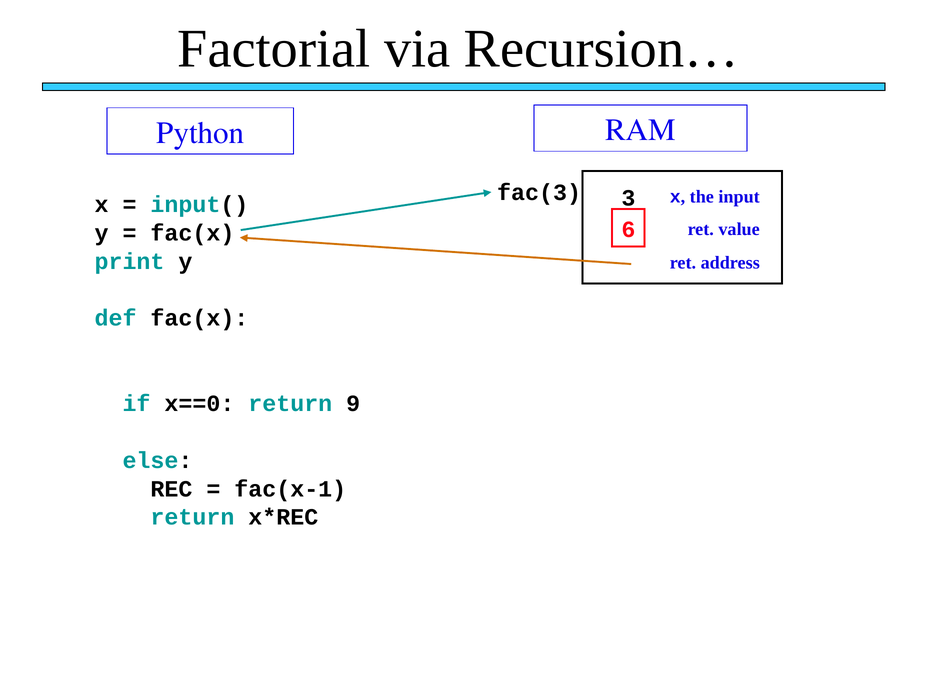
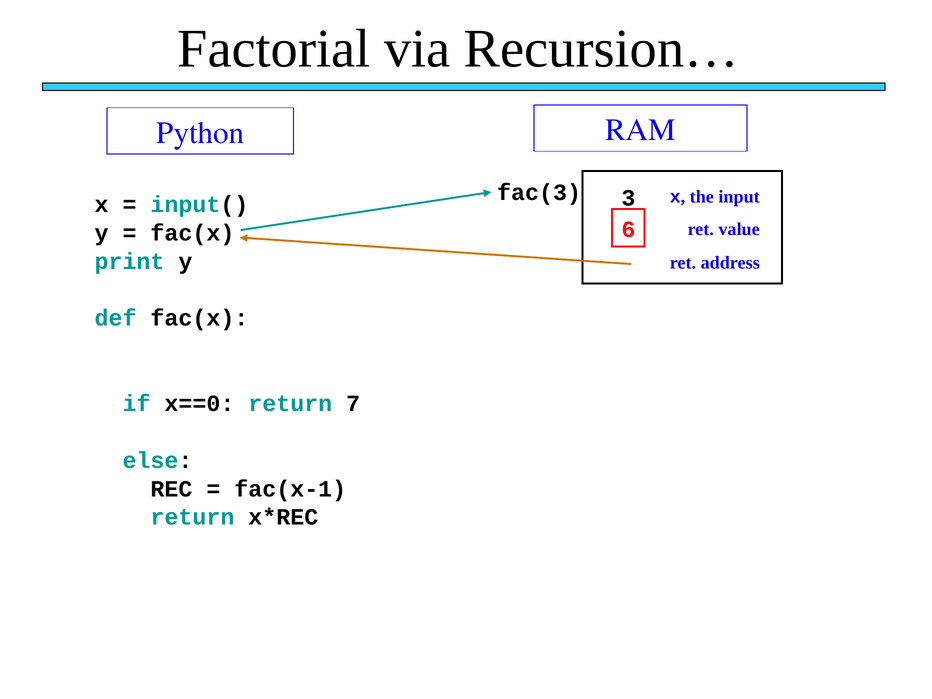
9: 9 -> 7
